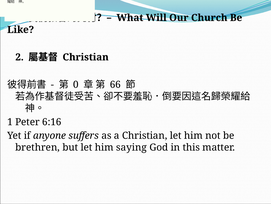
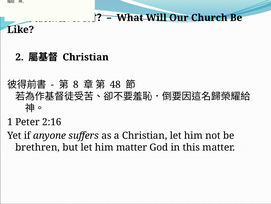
0: 0 -> 8
66: 66 -> 48
6:16: 6:16 -> 2:16
him saying: saying -> matter
